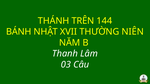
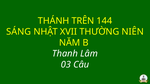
BÁNH: BÁNH -> SÁNG
